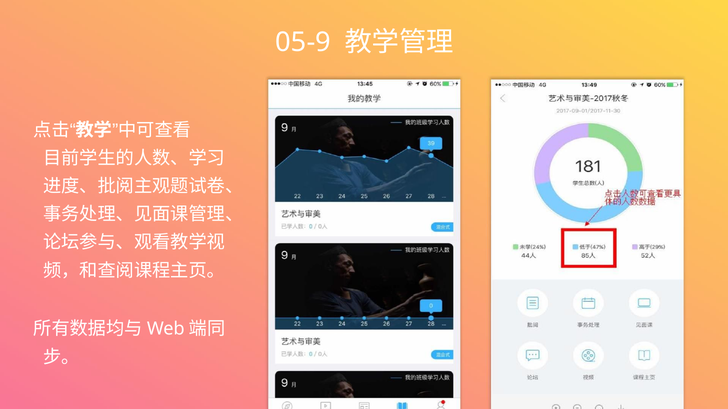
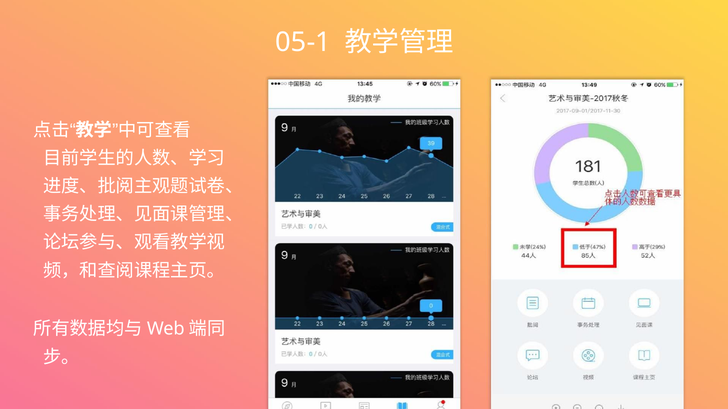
05-9: 05-9 -> 05-1
